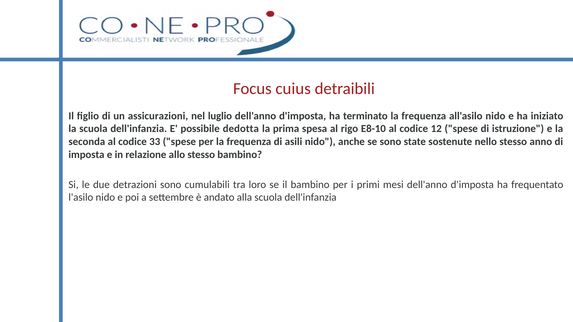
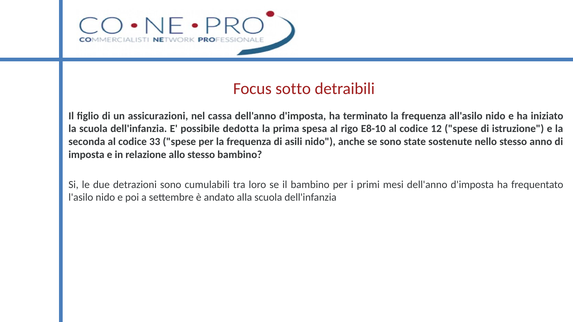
cuius: cuius -> sotto
luglio: luglio -> cassa
